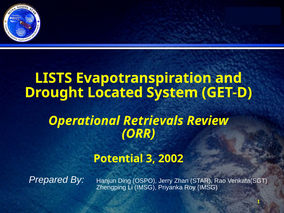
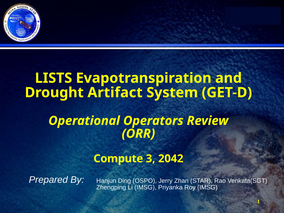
Located: Located -> Artifact
Retrievals: Retrievals -> Operators
Potential: Potential -> Compute
2002: 2002 -> 2042
